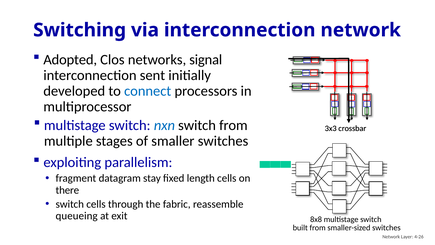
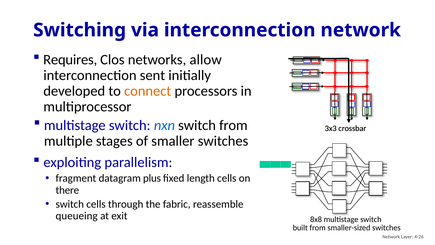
Adopted: Adopted -> Requires
signal: signal -> allow
connect colour: blue -> orange
stay: stay -> plus
